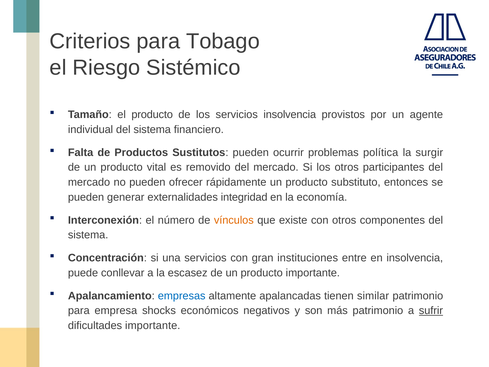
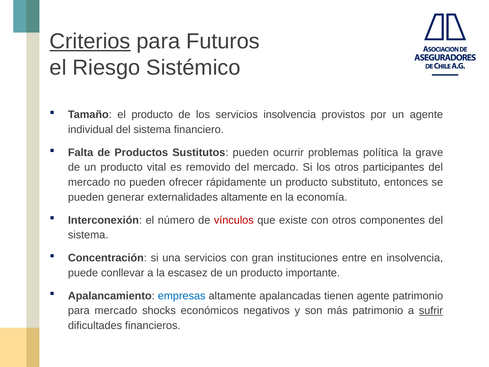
Criterios underline: none -> present
Tobago: Tobago -> Futuros
surgir: surgir -> grave
externalidades integridad: integridad -> altamente
vínculos colour: orange -> red
tienen similar: similar -> agente
para empresa: empresa -> mercado
dificultades importante: importante -> financieros
